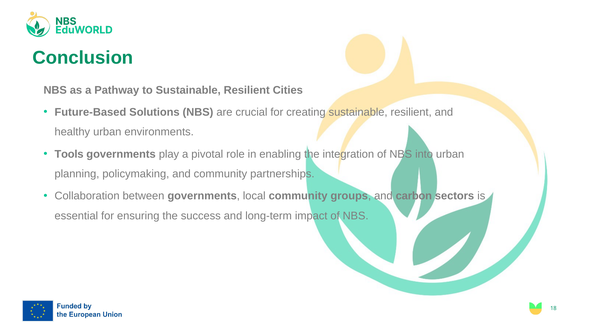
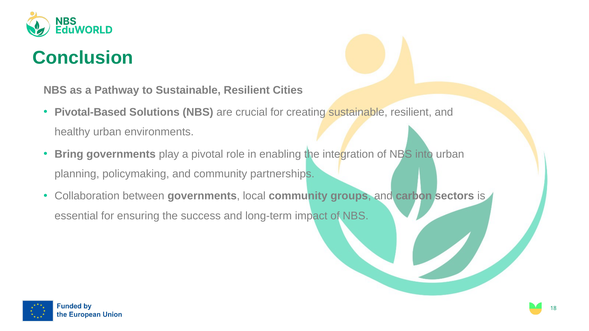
Future-Based: Future-Based -> Pivotal-Based
Tools: Tools -> Bring
